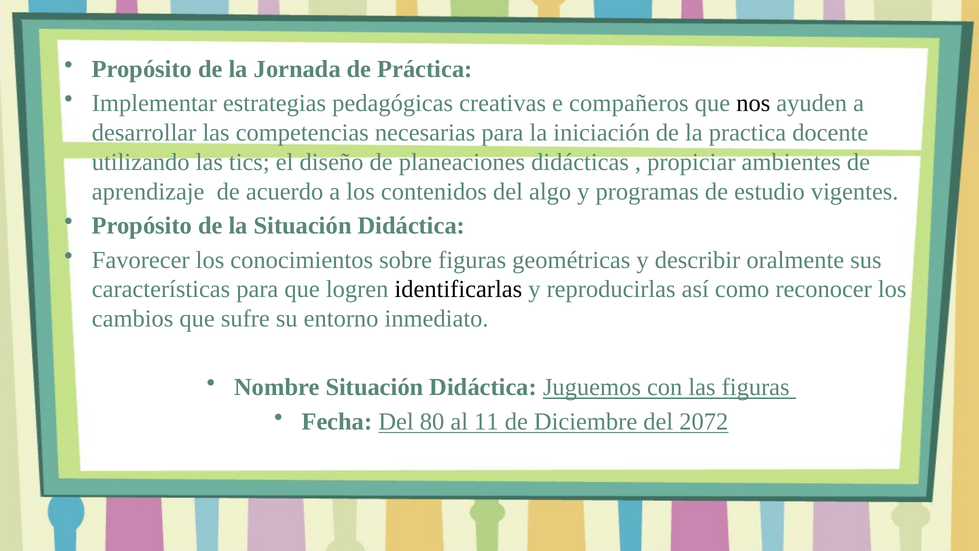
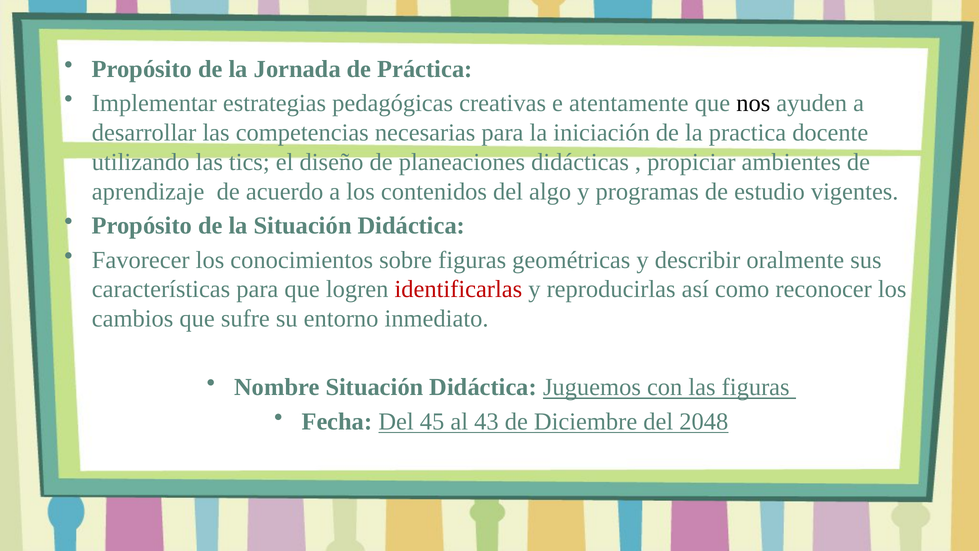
compañeros: compañeros -> atentamente
identificarlas colour: black -> red
80: 80 -> 45
11: 11 -> 43
2072: 2072 -> 2048
